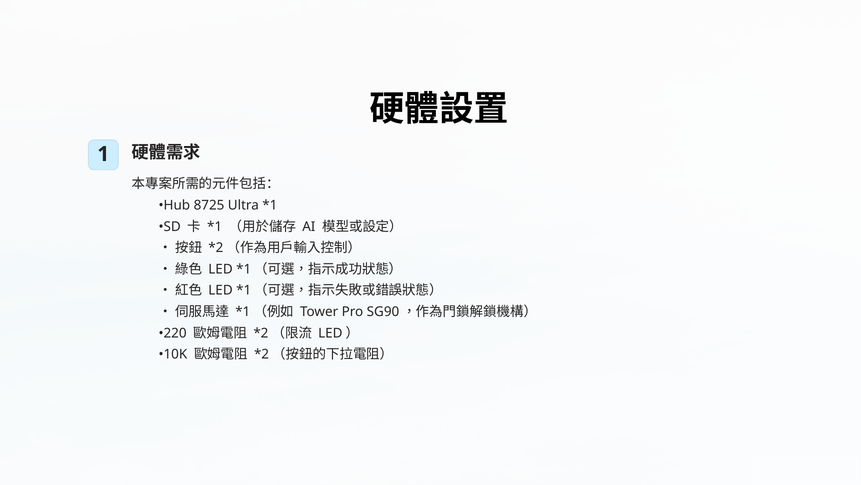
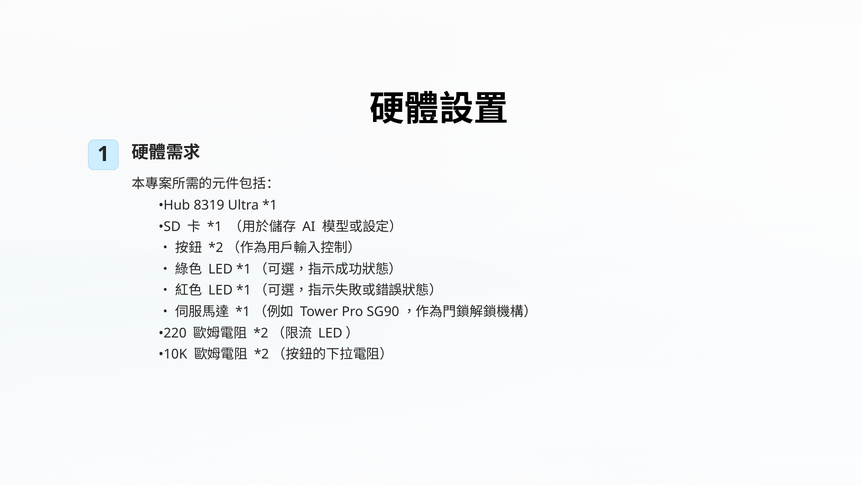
8725: 8725 -> 8319
